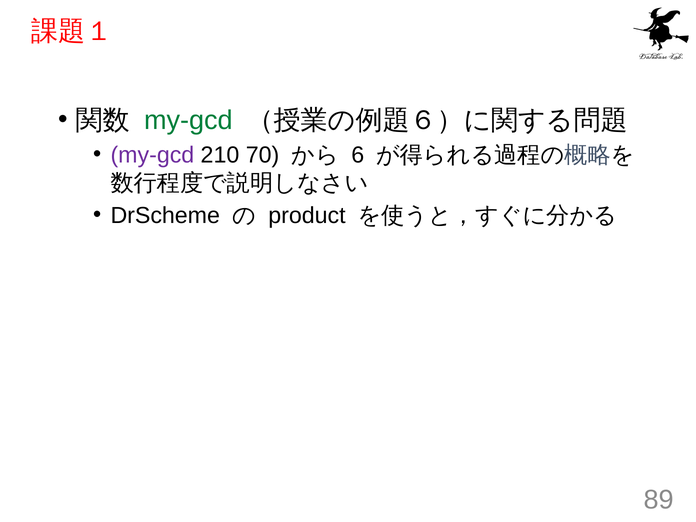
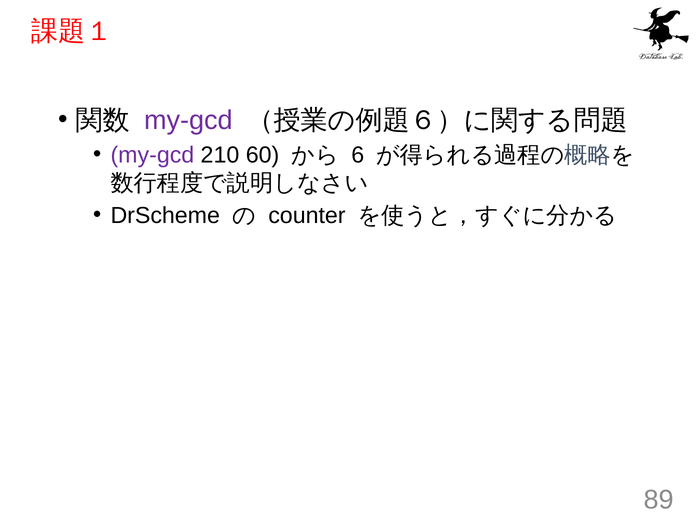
my-gcd at (189, 120) colour: green -> purple
70: 70 -> 60
product: product -> counter
